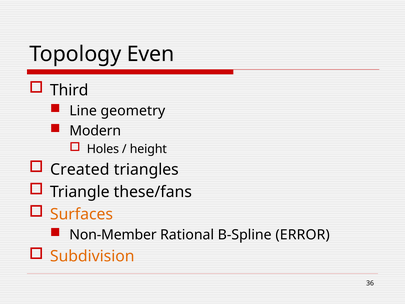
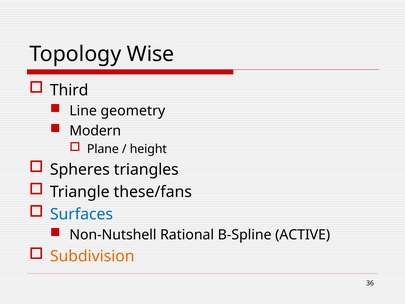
Even: Even -> Wise
Holes: Holes -> Plane
Created: Created -> Spheres
Surfaces colour: orange -> blue
Non-Member: Non-Member -> Non-Nutshell
ERROR: ERROR -> ACTIVE
